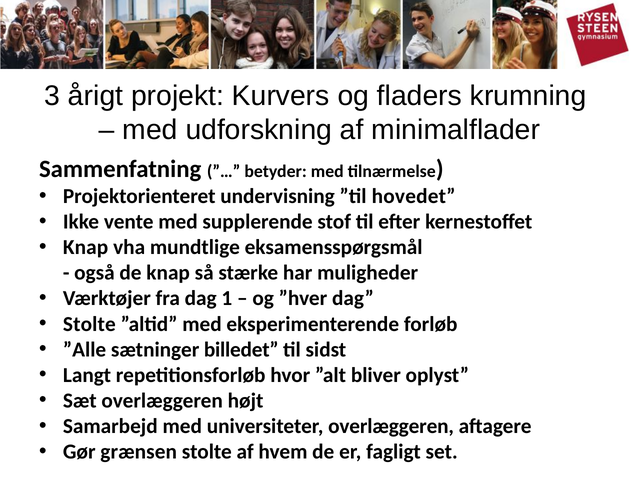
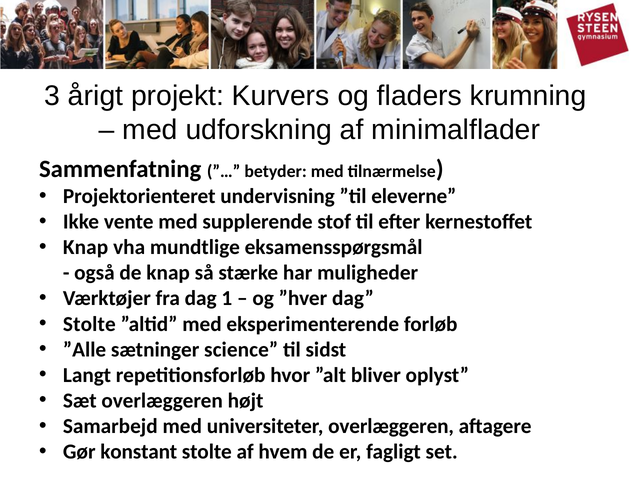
hovedet: hovedet -> eleverne
billedet: billedet -> science
grænsen: grænsen -> konstant
